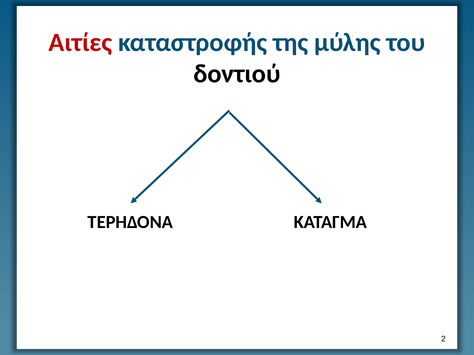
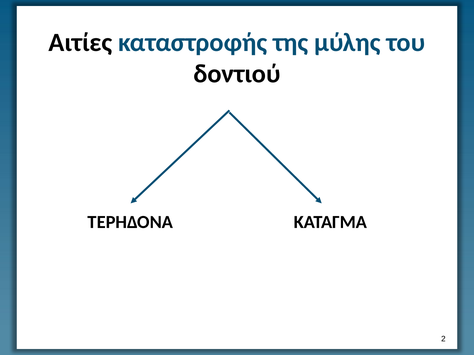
Αιτίες colour: red -> black
